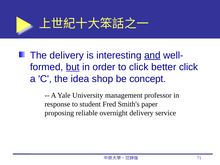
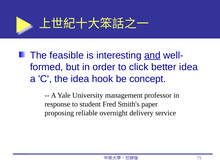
The delivery: delivery -> feasible
but underline: present -> none
better click: click -> idea
shop: shop -> hook
